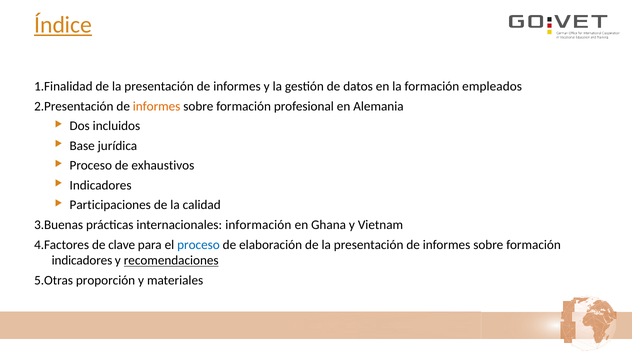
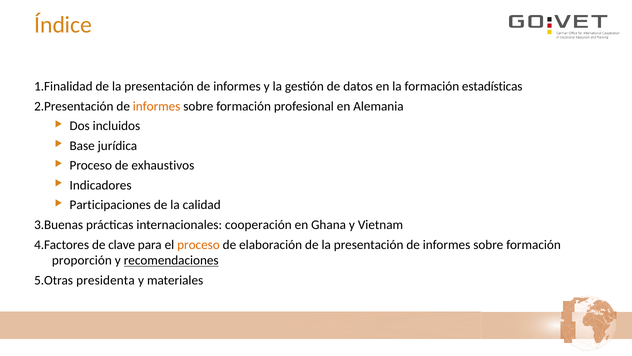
Índice underline: present -> none
empleados: empleados -> estadísticas
información: información -> cooperación
proceso at (198, 244) colour: blue -> orange
indicadores at (82, 260): indicadores -> proporción
proporción: proporción -> presidenta
